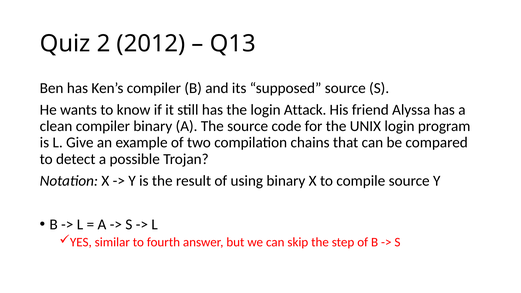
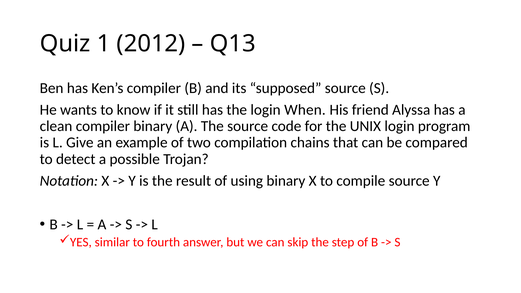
2: 2 -> 1
Attack: Attack -> When
